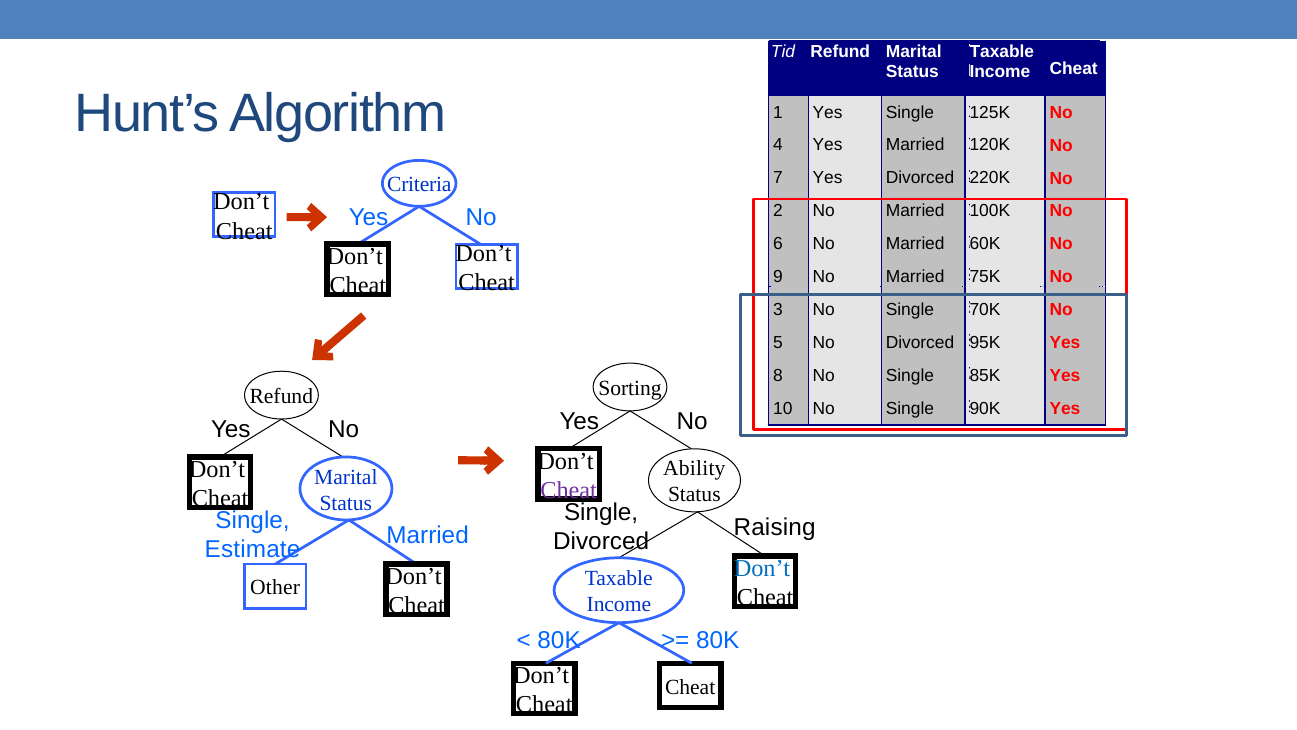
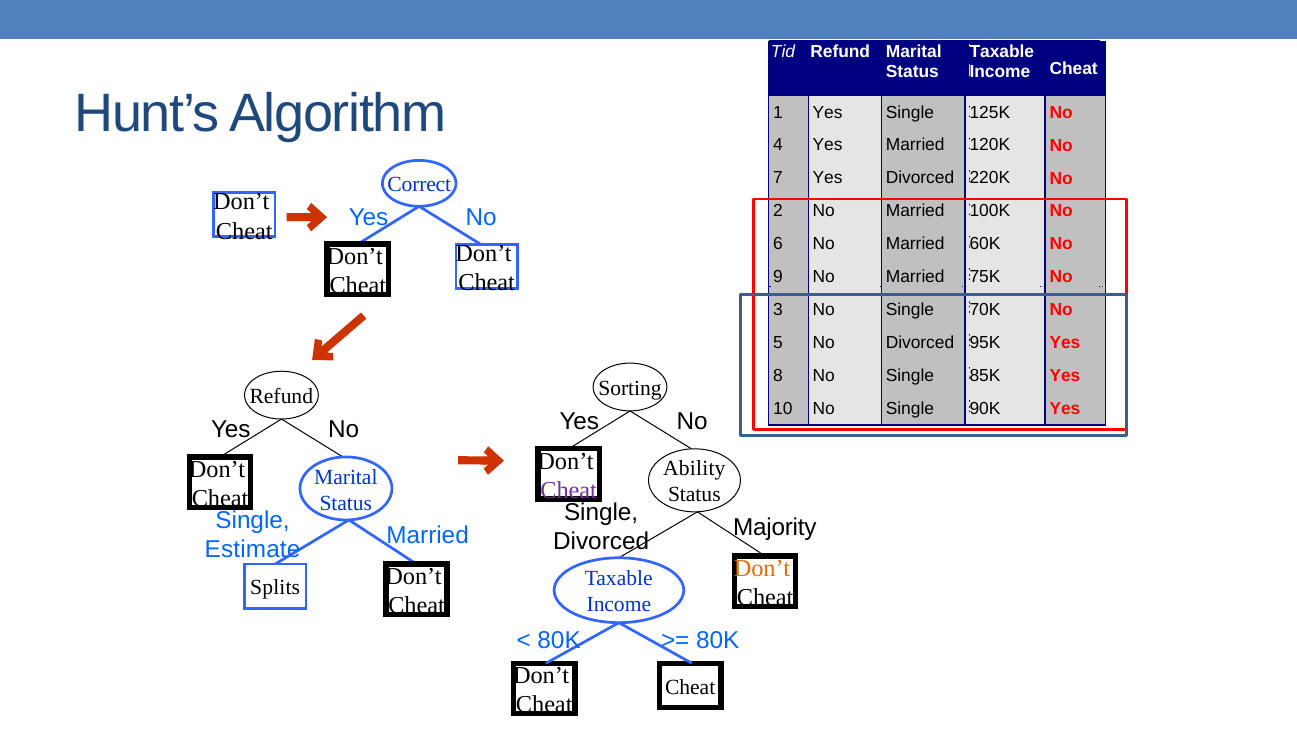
Criteria: Criteria -> Correct
Raising: Raising -> Majority
Don’t at (762, 568) colour: blue -> orange
Other: Other -> Splits
